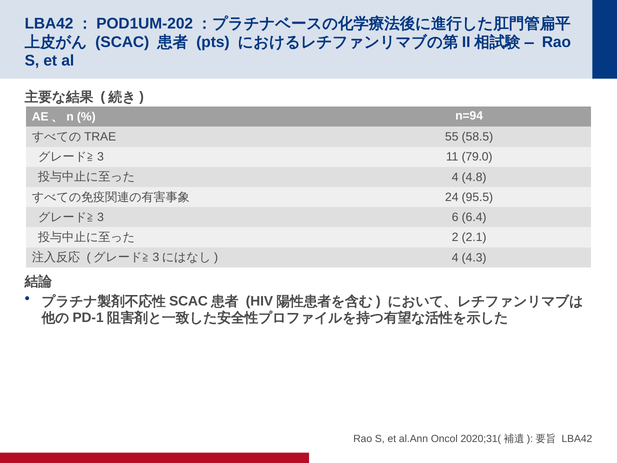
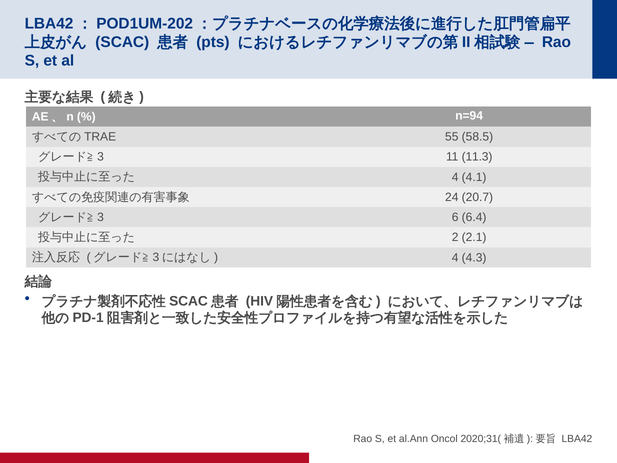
79.0: 79.0 -> 11.3
4.8: 4.8 -> 4.1
95.5: 95.5 -> 20.7
